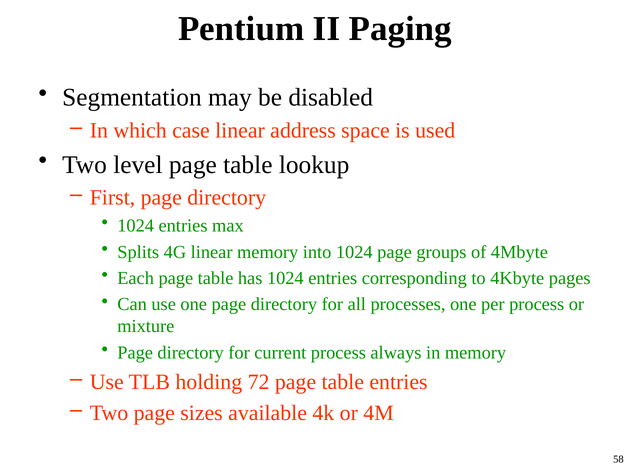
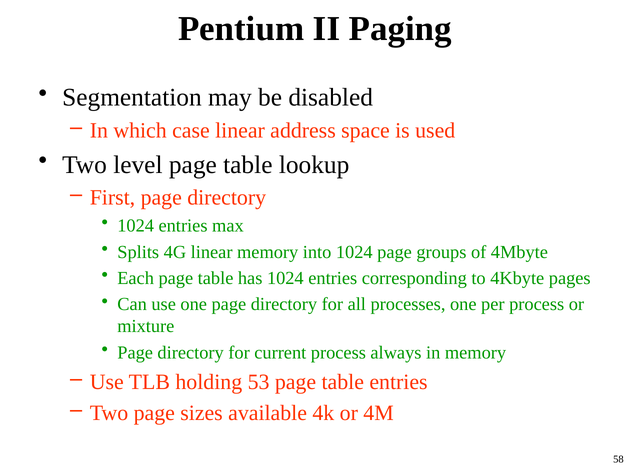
72: 72 -> 53
